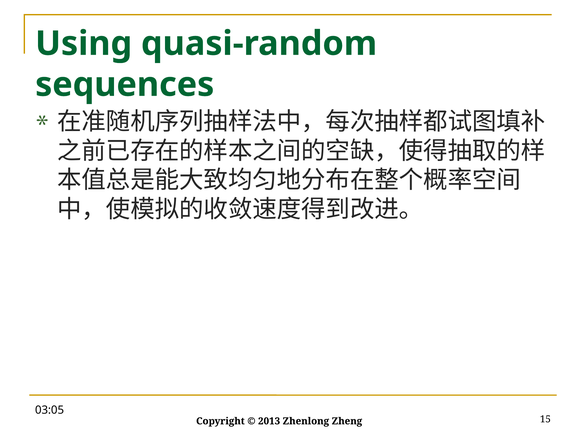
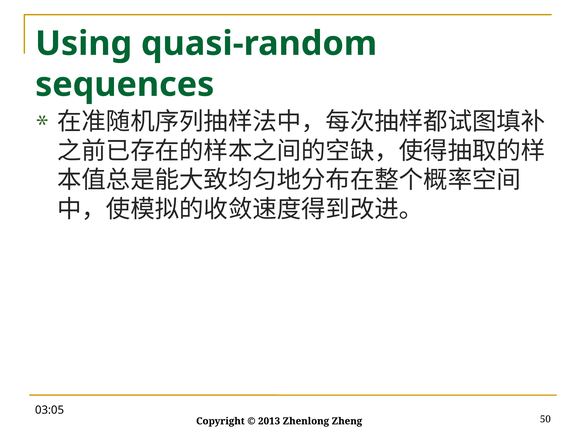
15: 15 -> 50
